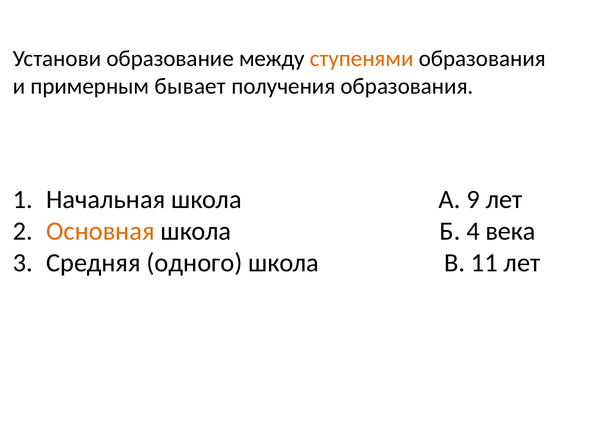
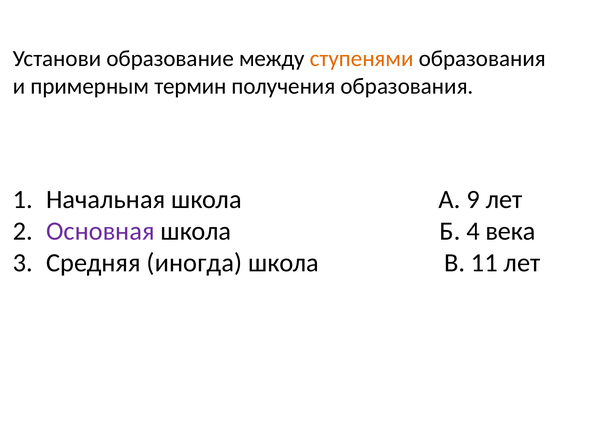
бывает: бывает -> термин
Основная colour: orange -> purple
одного: одного -> иногда
